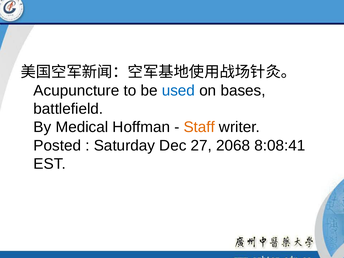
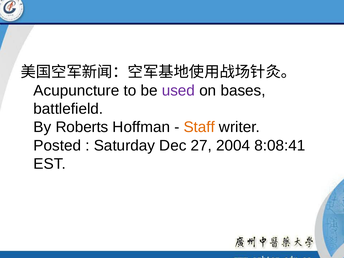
used colour: blue -> purple
Medical: Medical -> Roberts
2068: 2068 -> 2004
